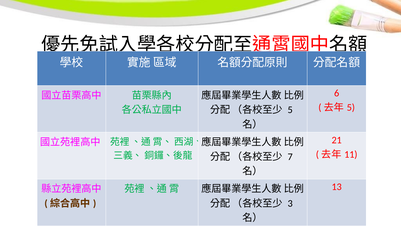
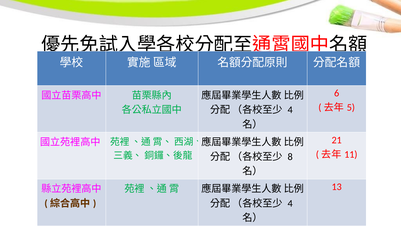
5 at (290, 110): 5 -> 4
7: 7 -> 8
3 at (290, 203): 3 -> 4
